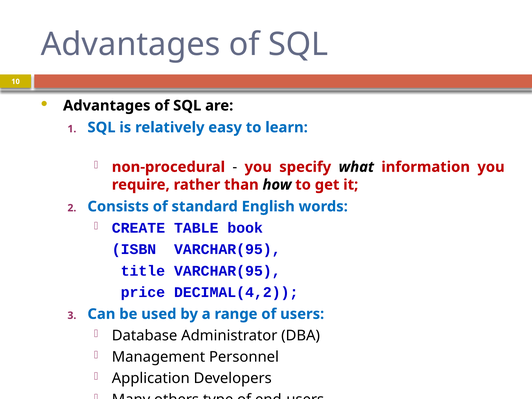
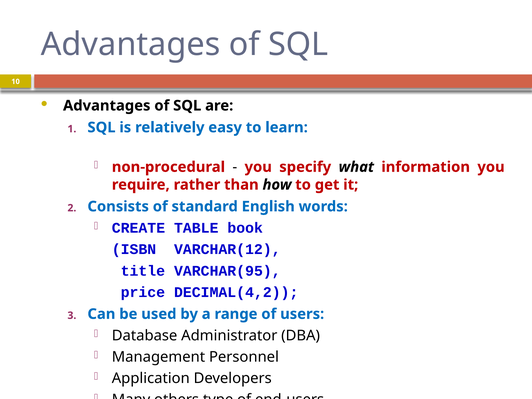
ISBN VARCHAR(95: VARCHAR(95 -> VARCHAR(12
